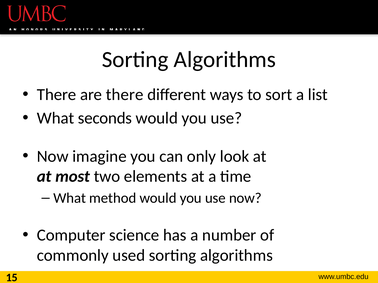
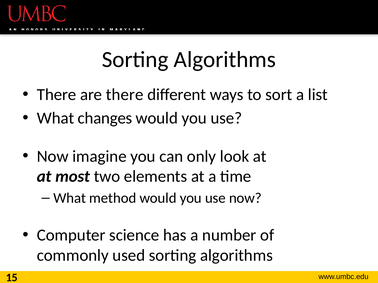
seconds: seconds -> changes
